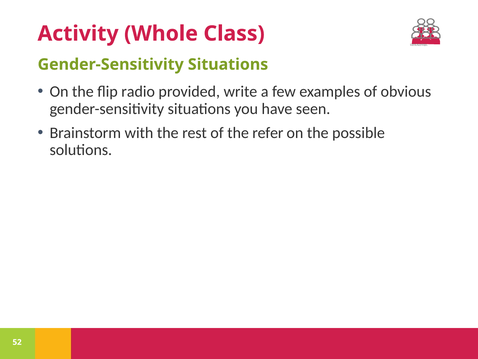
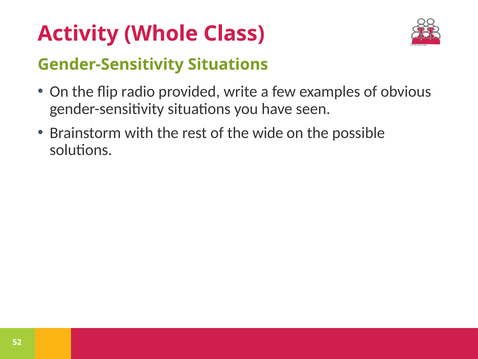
refer: refer -> wide
